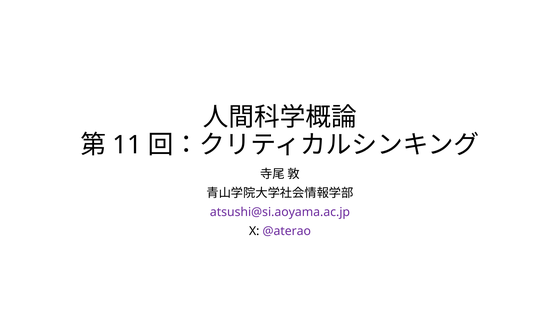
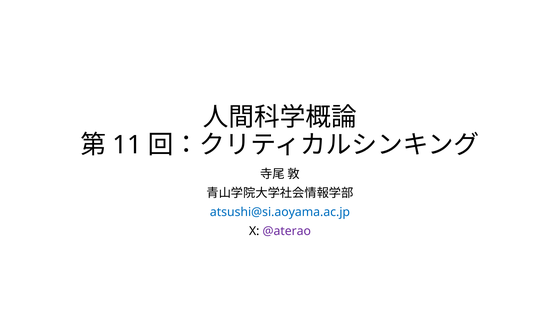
atsushi@si.aoyama.ac.jp colour: purple -> blue
